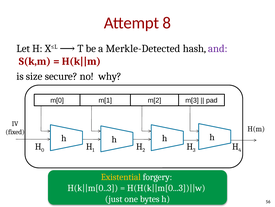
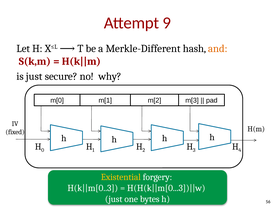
8: 8 -> 9
Merkle-Detected: Merkle-Detected -> Merkle-Different
and colour: purple -> orange
is size: size -> just
